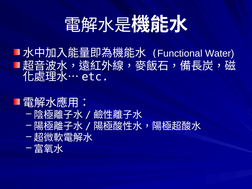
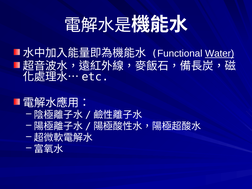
Water underline: none -> present
